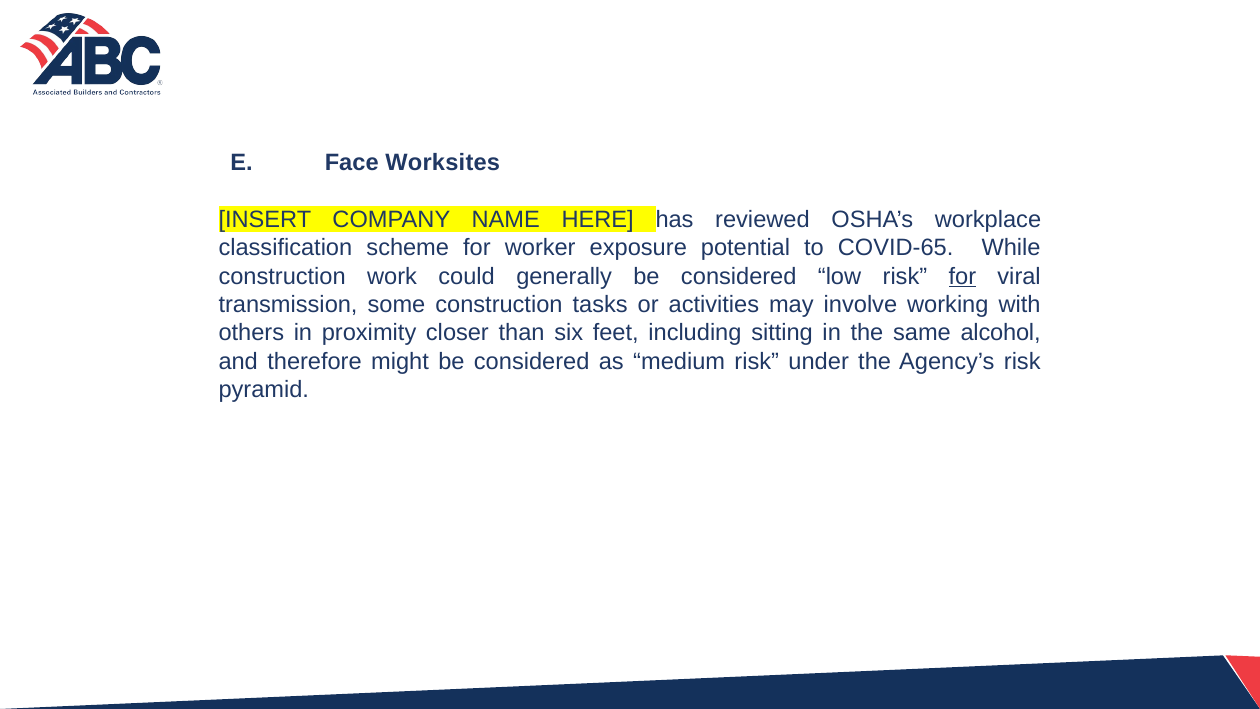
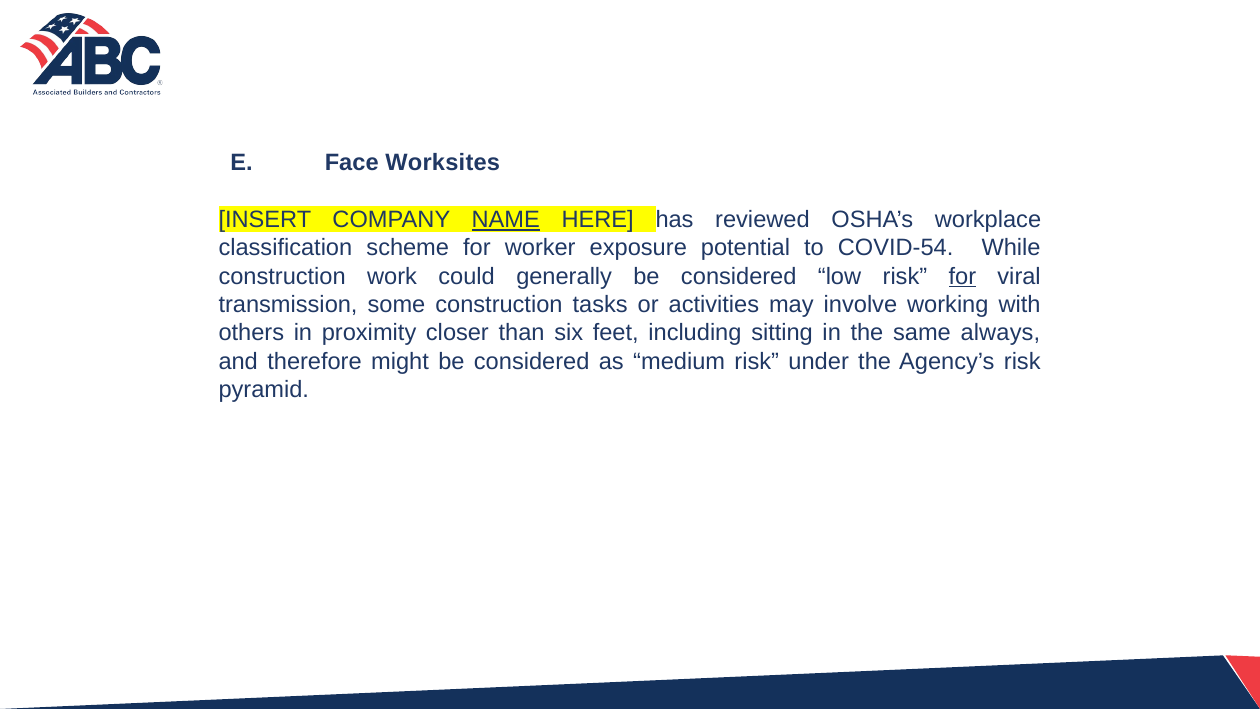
NAME underline: none -> present
COVID-65: COVID-65 -> COVID-54
alcohol: alcohol -> always
